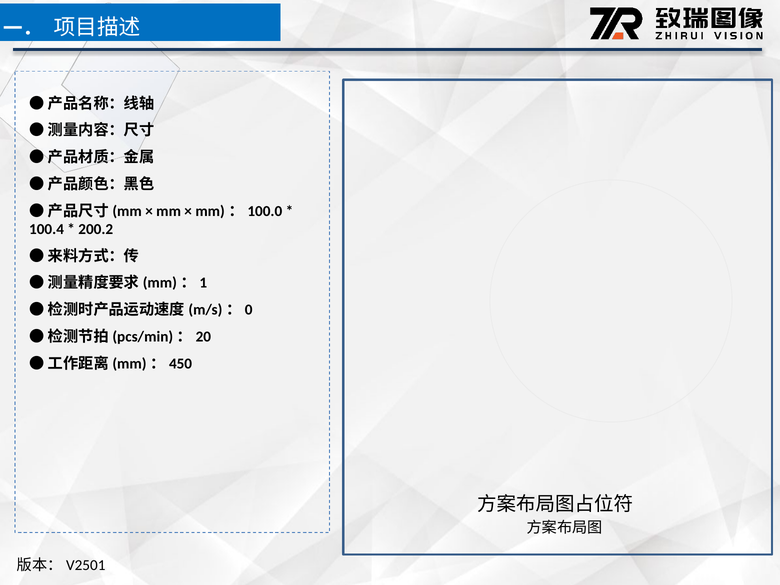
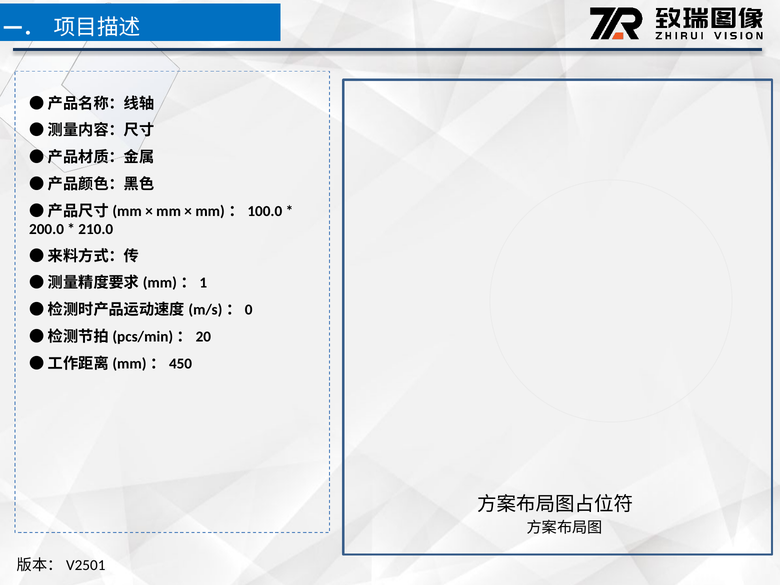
100.4: 100.4 -> 200.0
200.2: 200.2 -> 210.0
